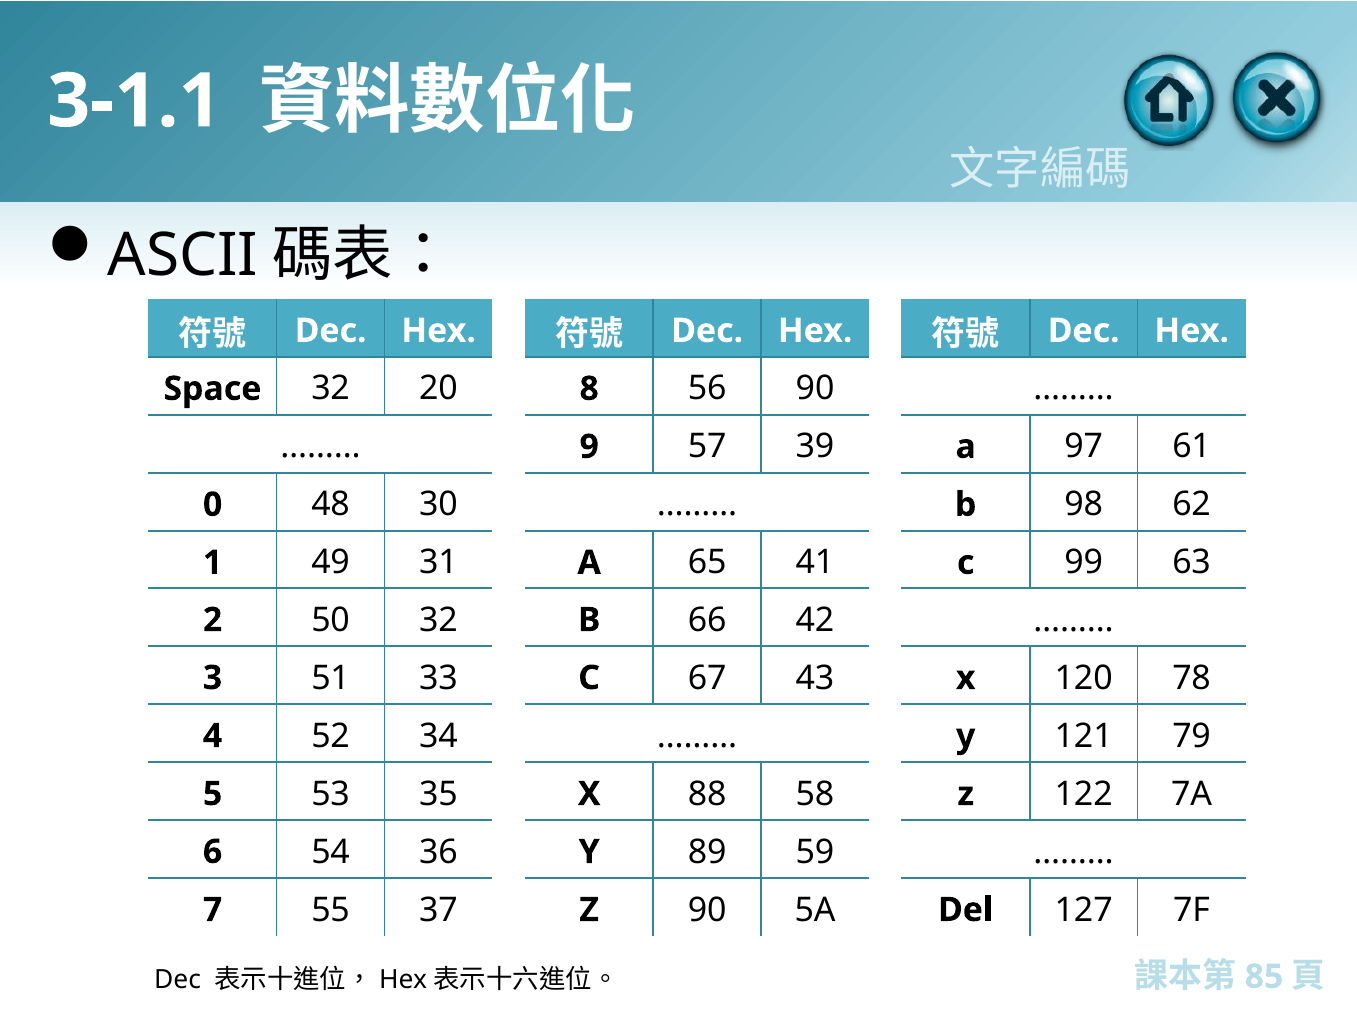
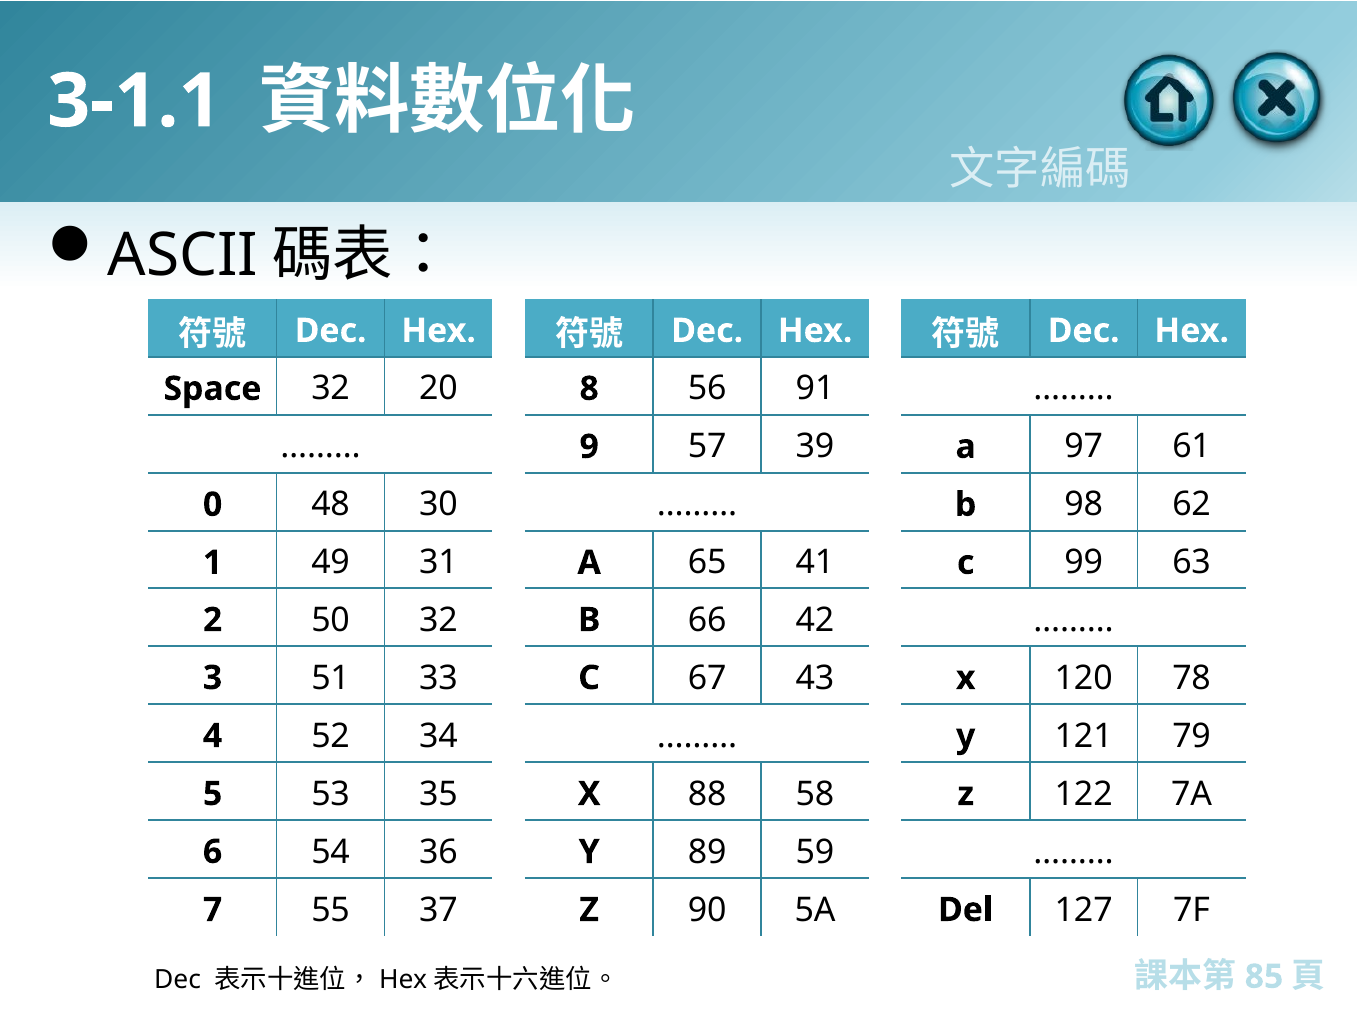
56 90: 90 -> 91
